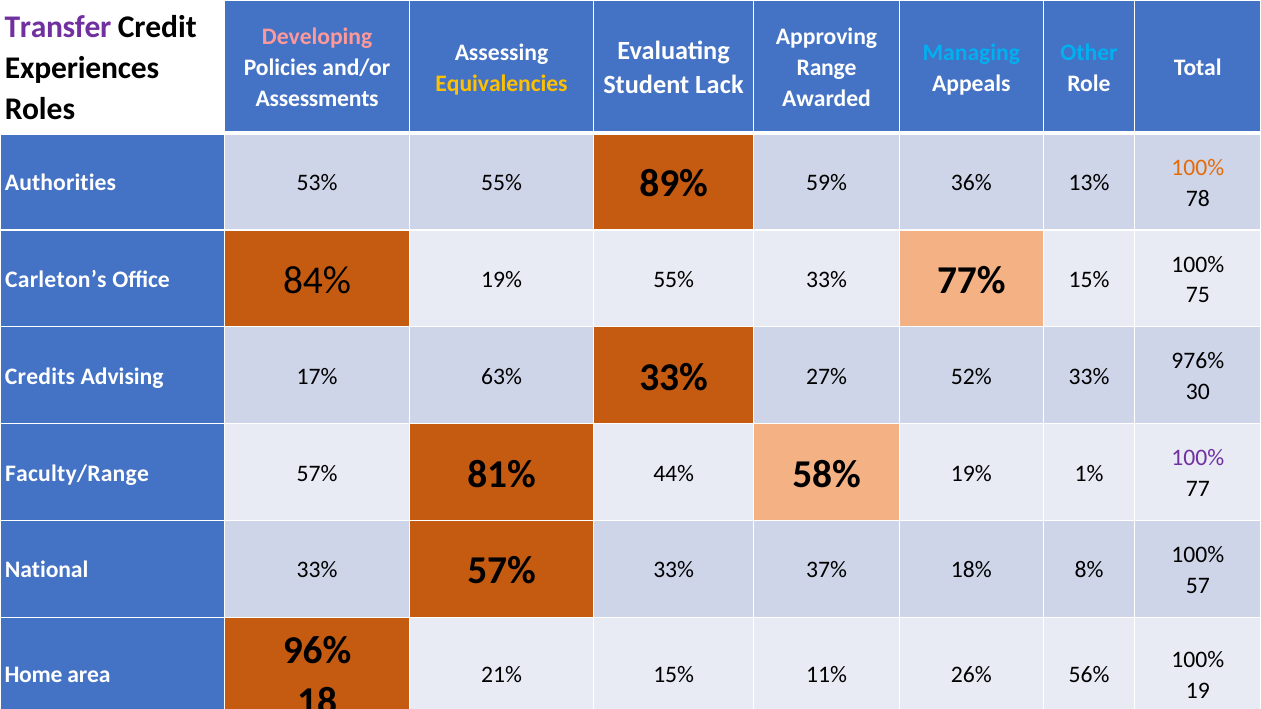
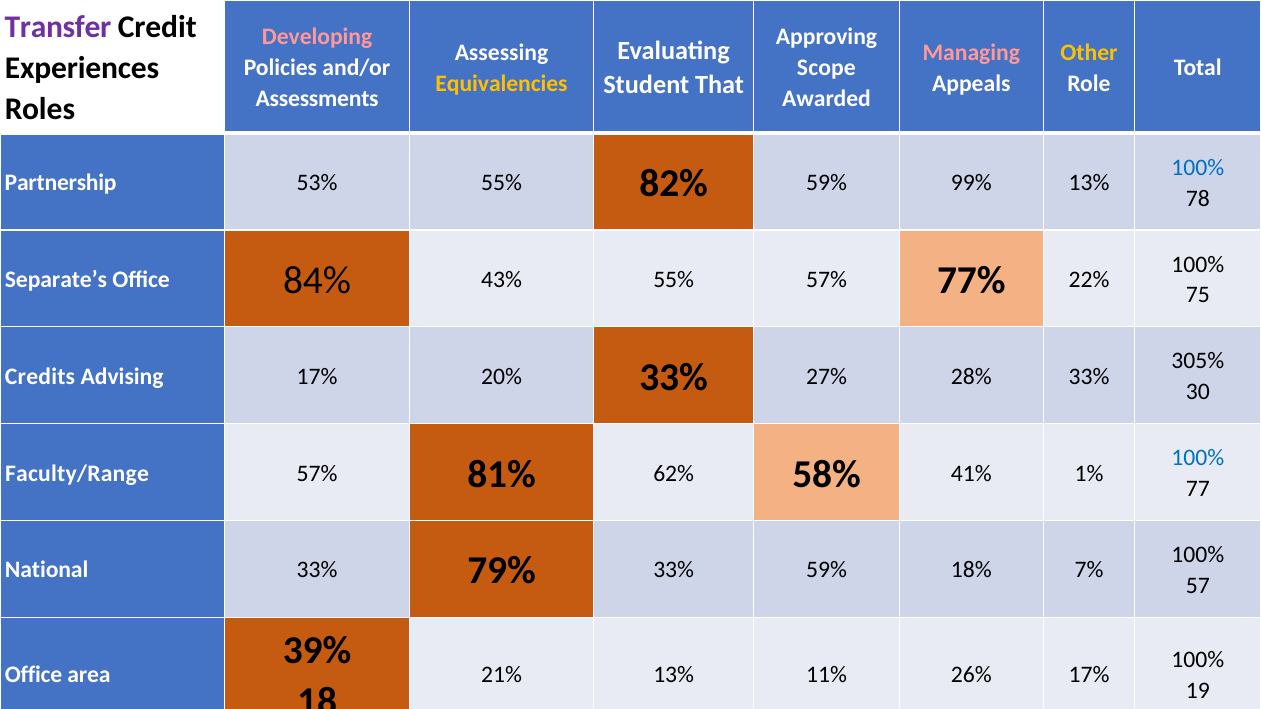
Managing colour: light blue -> pink
Other colour: light blue -> yellow
Range: Range -> Scope
Lack: Lack -> That
100% at (1198, 168) colour: orange -> blue
Authorities: Authorities -> Partnership
89%: 89% -> 82%
36%: 36% -> 99%
Carleton’s: Carleton’s -> Separate’s
84% 19%: 19% -> 43%
55% 33%: 33% -> 57%
77% 15%: 15% -> 22%
976%: 976% -> 305%
63%: 63% -> 20%
52%: 52% -> 28%
100% at (1198, 458) colour: purple -> blue
44%: 44% -> 62%
58% 19%: 19% -> 41%
33% 57%: 57% -> 79%
33% 37%: 37% -> 59%
8%: 8% -> 7%
96%: 96% -> 39%
Home at (34, 675): Home -> Office
21% 15%: 15% -> 13%
26% 56%: 56% -> 17%
